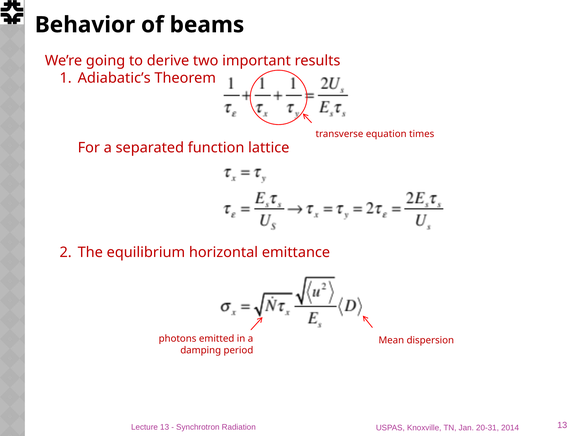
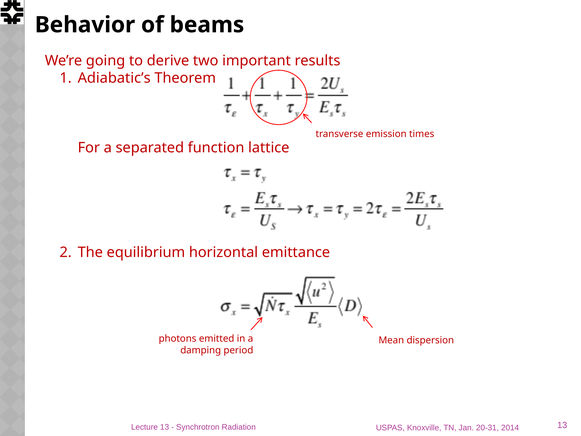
equation: equation -> emission
